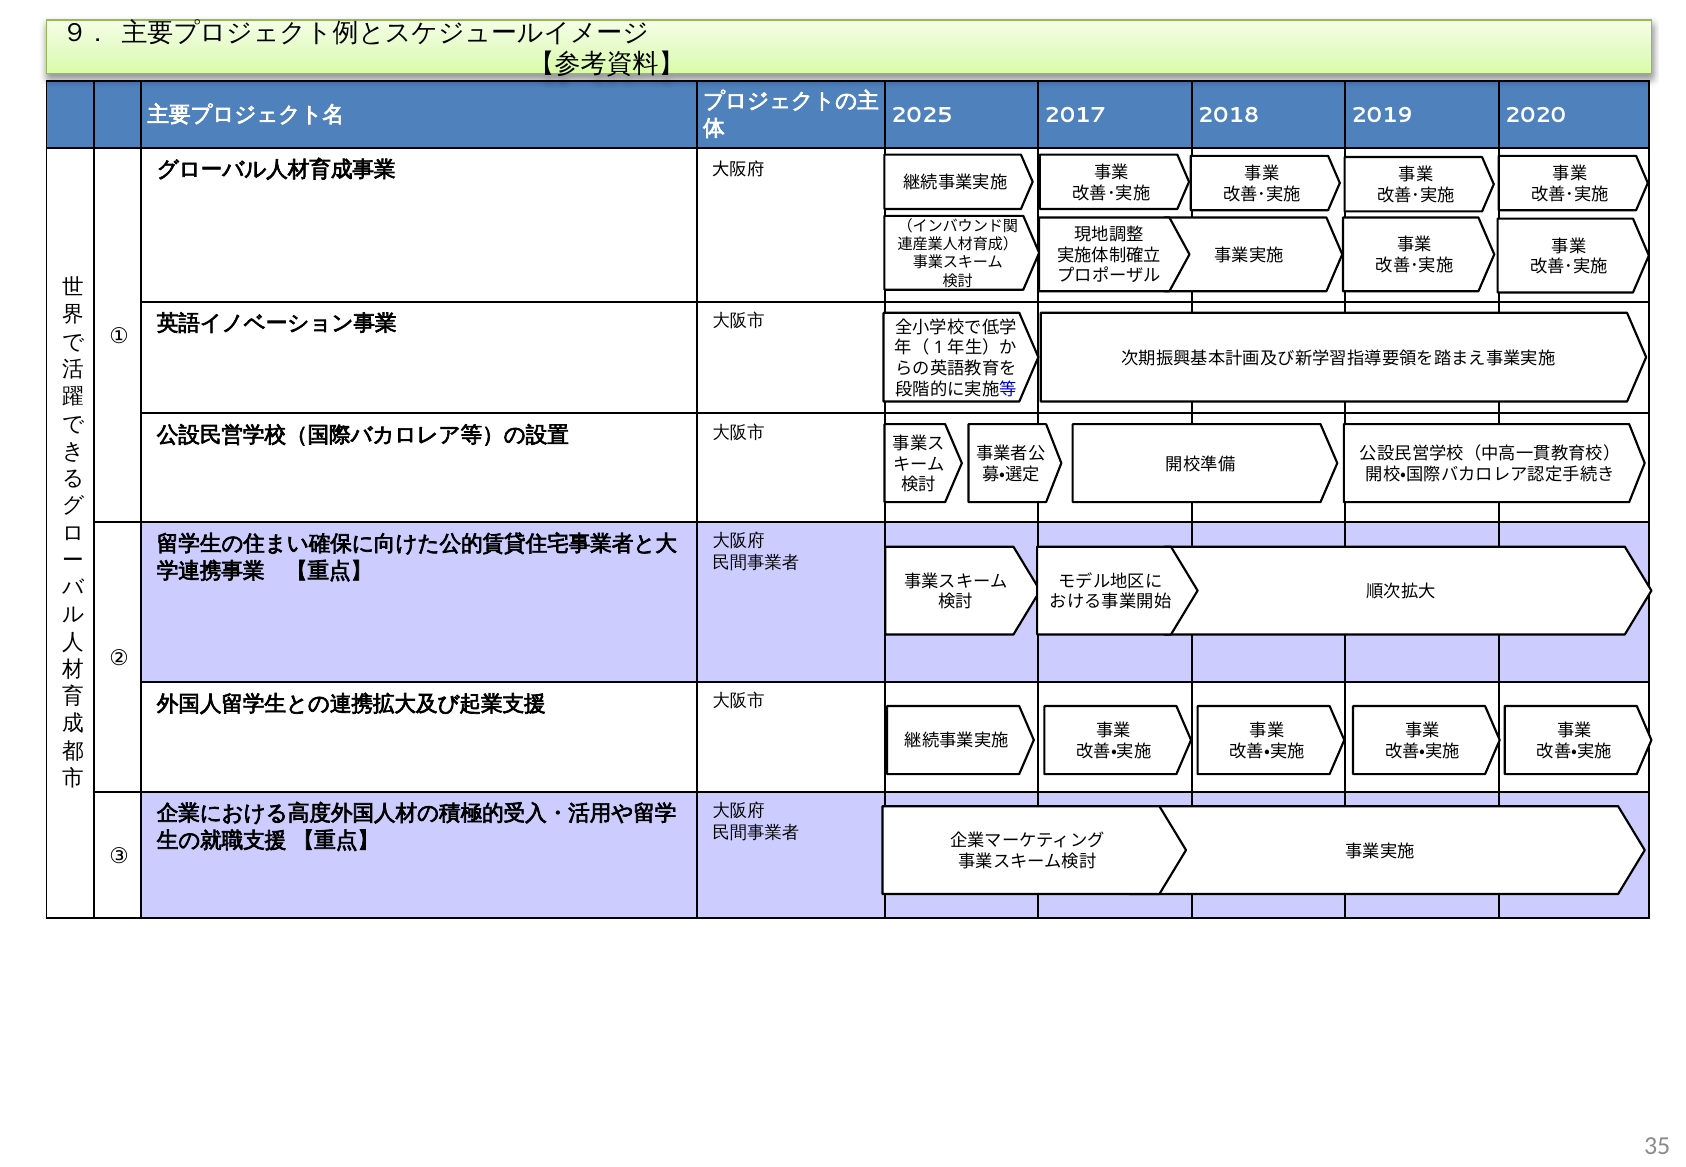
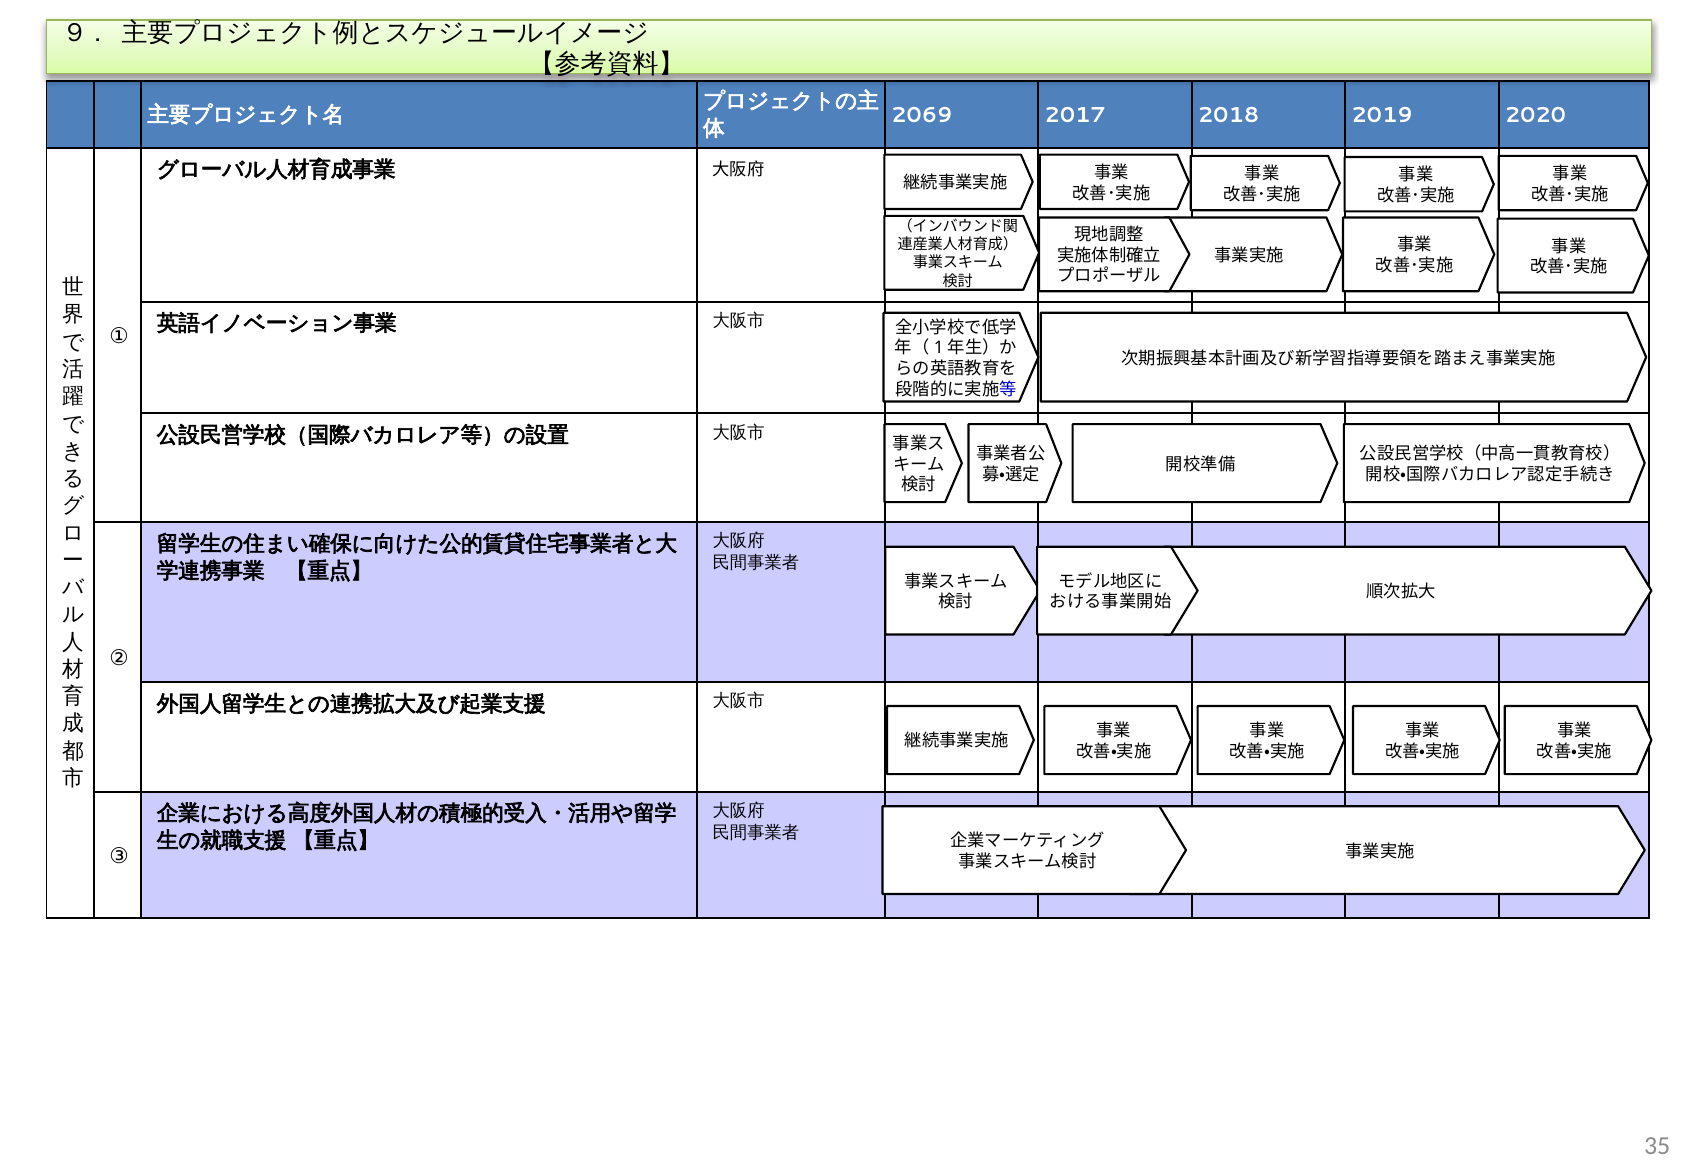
2025: 2025 -> 2069
